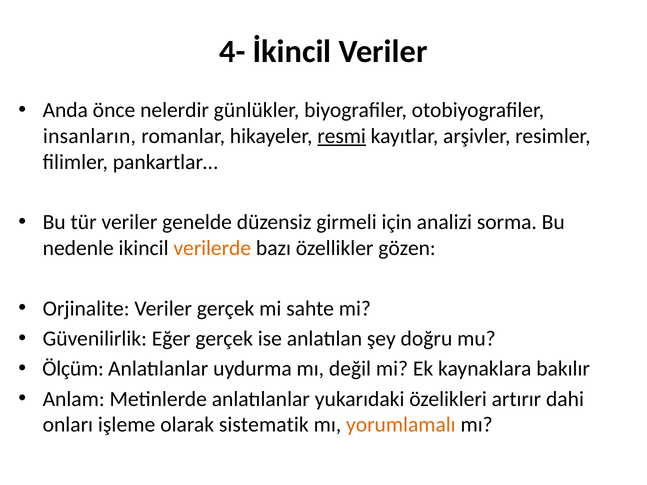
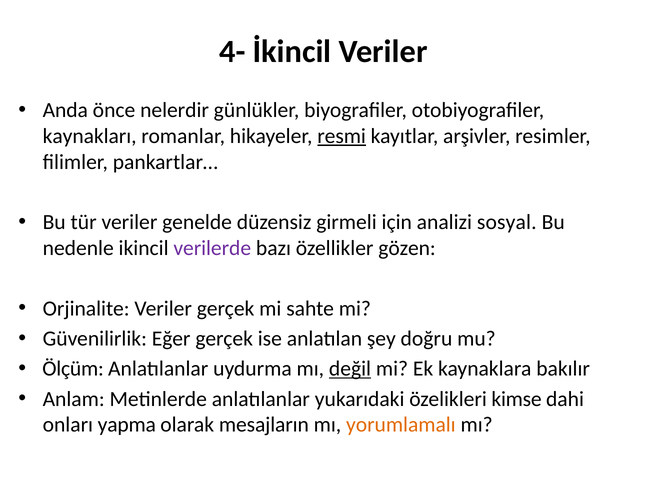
insanların: insanların -> kaynakları
sorma: sorma -> sosyal
verilerde colour: orange -> purple
değil underline: none -> present
artırır: artırır -> kimse
işleme: işleme -> yapma
sistematik: sistematik -> mesajların
